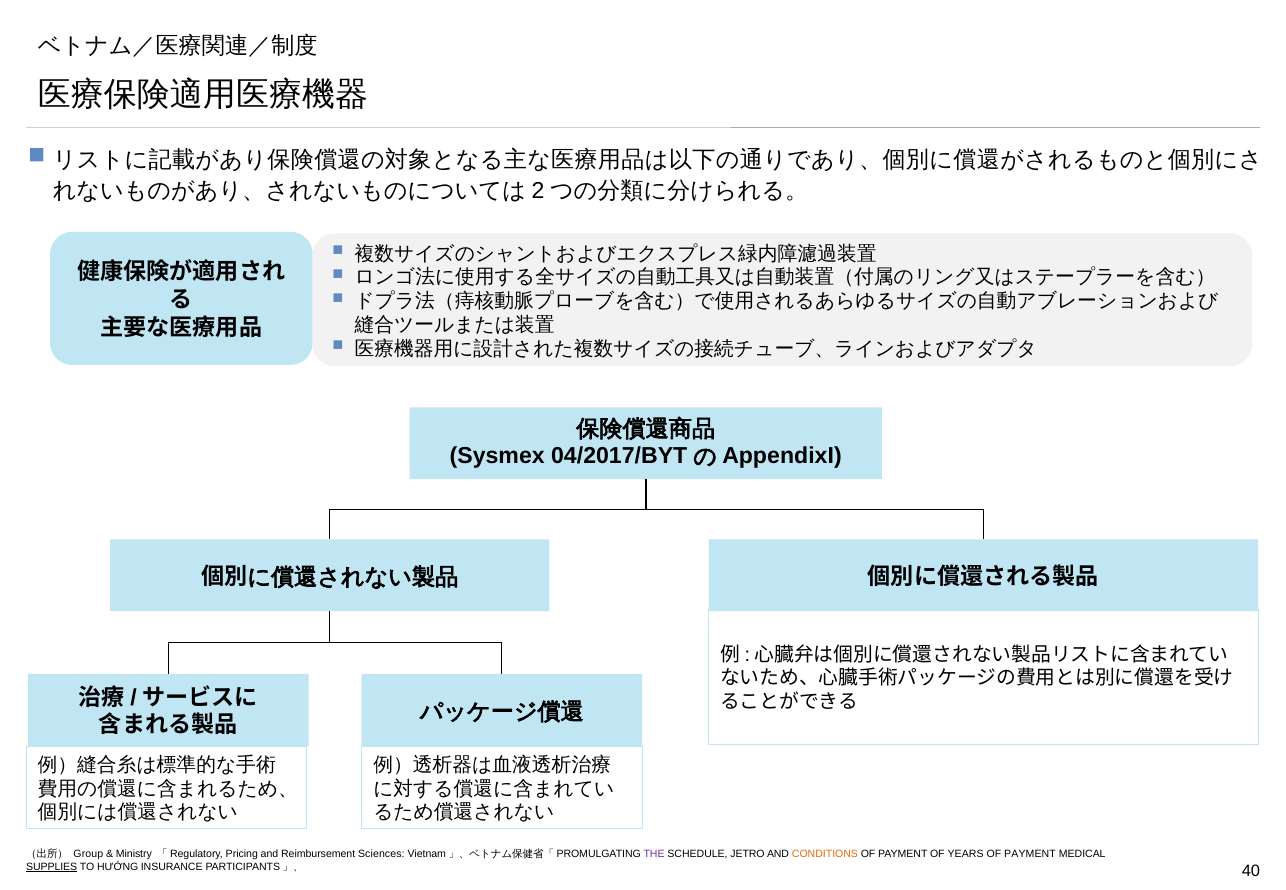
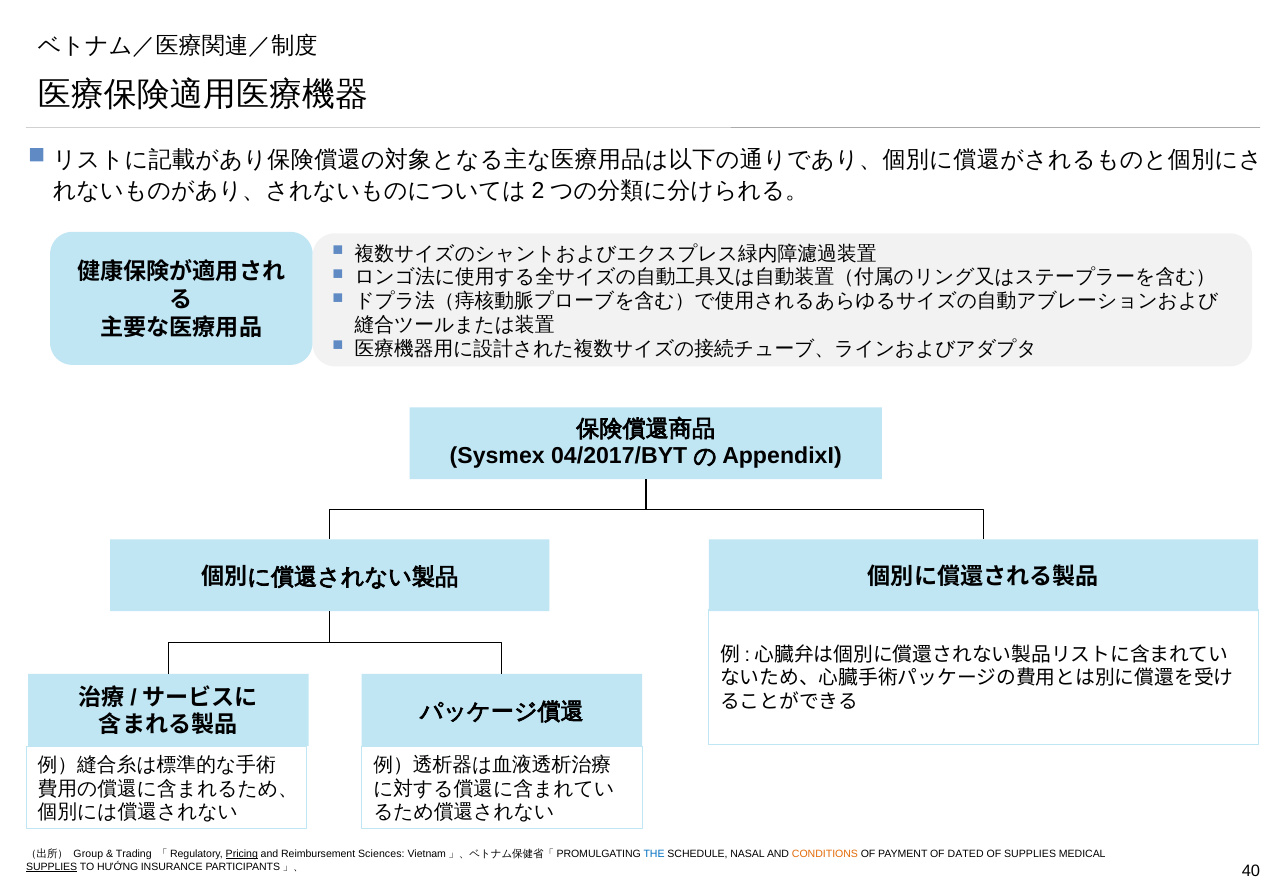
Ministry: Ministry -> Trading
Pricing underline: none -> present
THE colour: purple -> blue
JETRO: JETRO -> NASAL
YEARS: YEARS -> DATED
PAYMENT at (1030, 854): PAYMENT -> SUPPLIES
